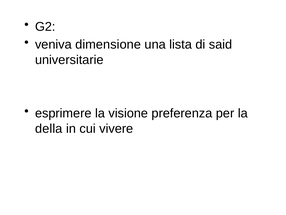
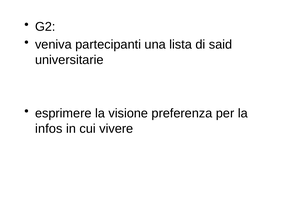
dimensione: dimensione -> partecipanti
della: della -> infos
